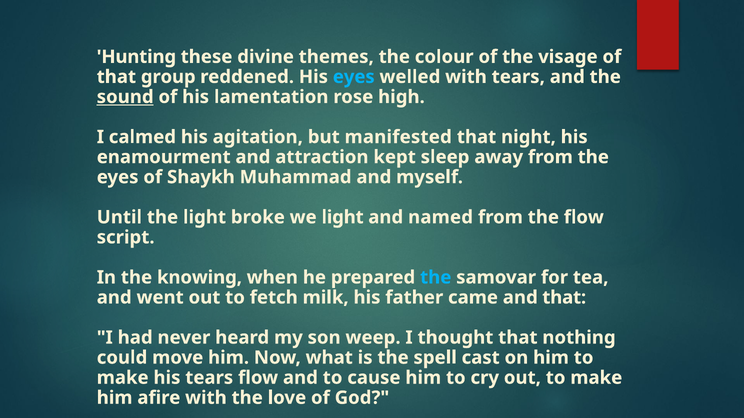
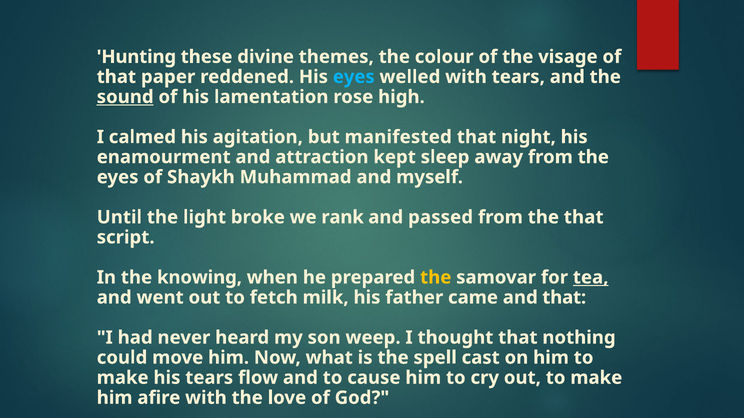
group: group -> paper
we light: light -> rank
named: named -> passed
the flow: flow -> that
the at (436, 278) colour: light blue -> yellow
tea underline: none -> present
